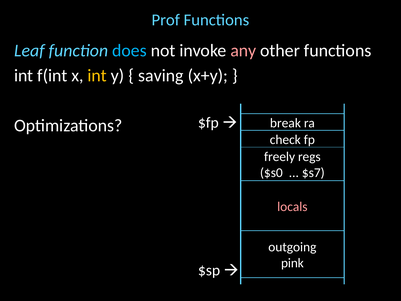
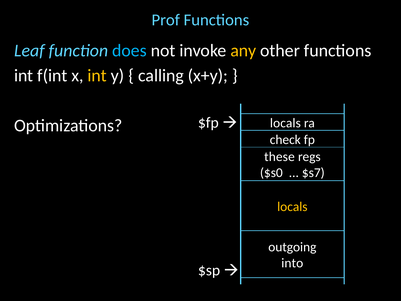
any colour: pink -> yellow
saving: saving -> calling
Optimizations break: break -> locals
freely: freely -> these
locals at (292, 206) colour: pink -> yellow
pink: pink -> into
